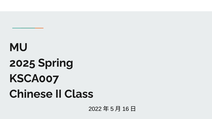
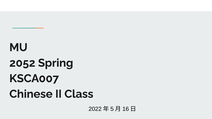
2025: 2025 -> 2052
